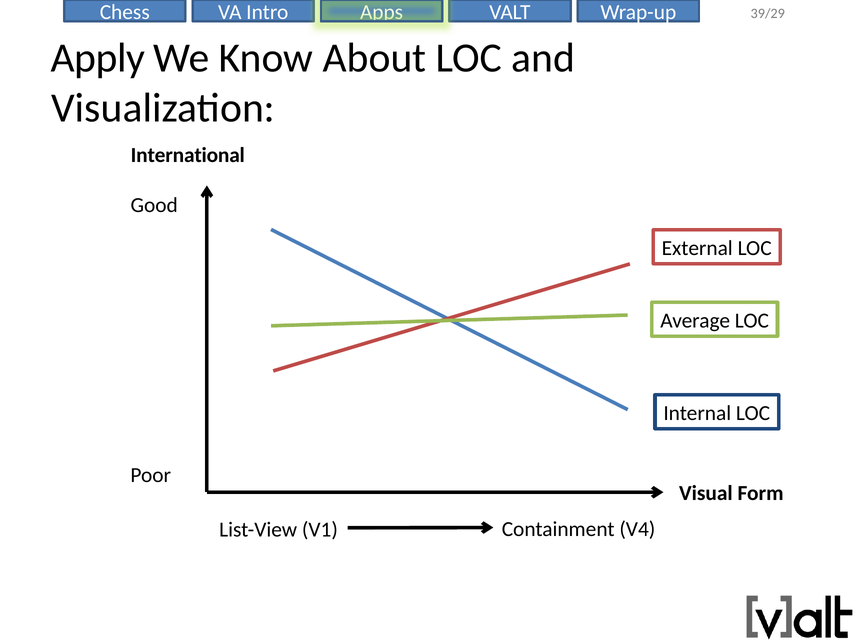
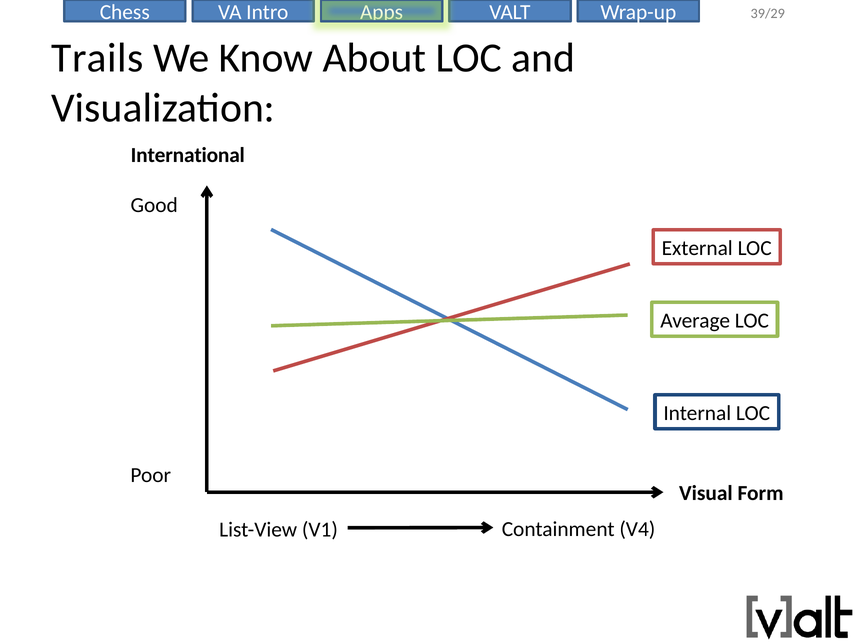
Apply: Apply -> Trails
